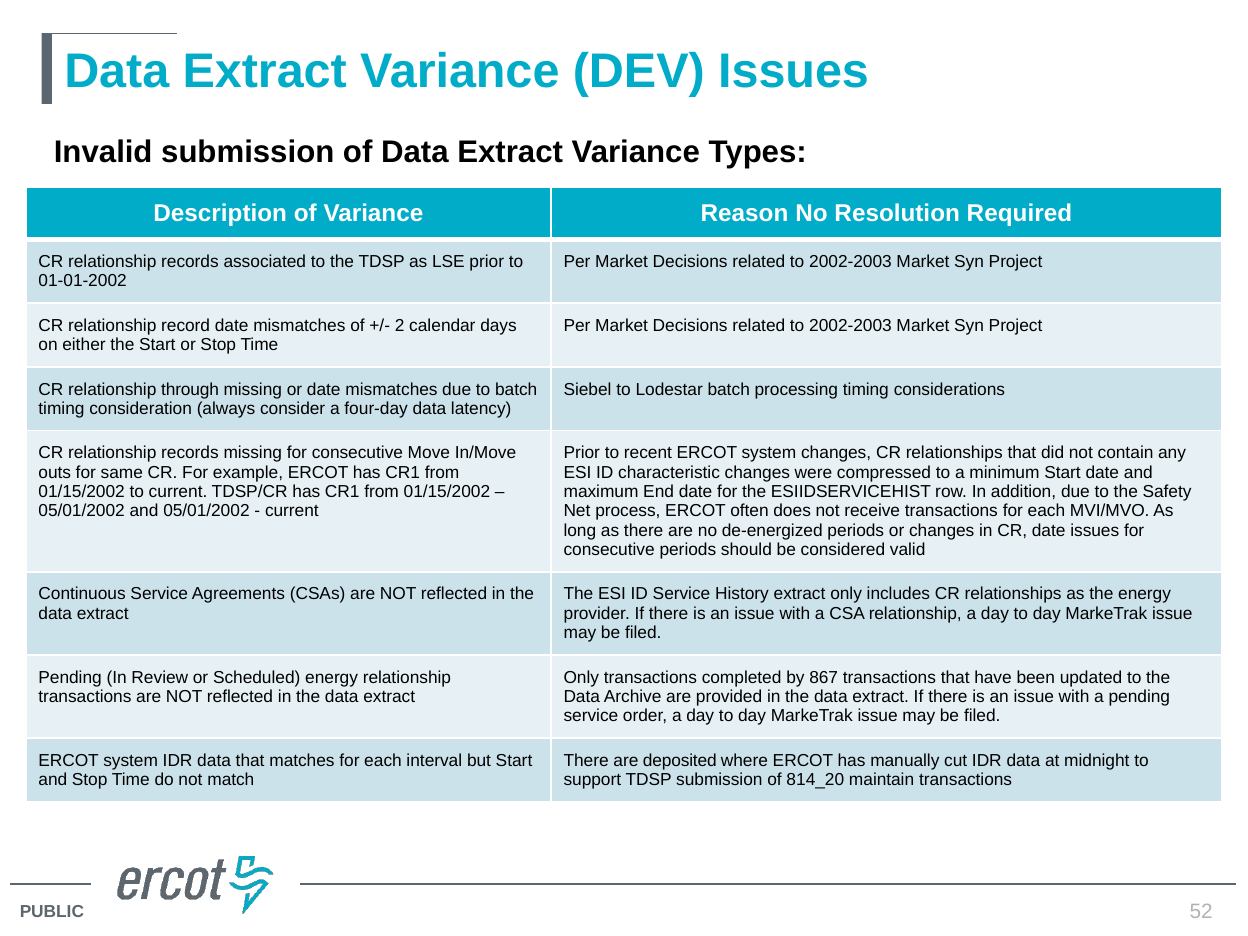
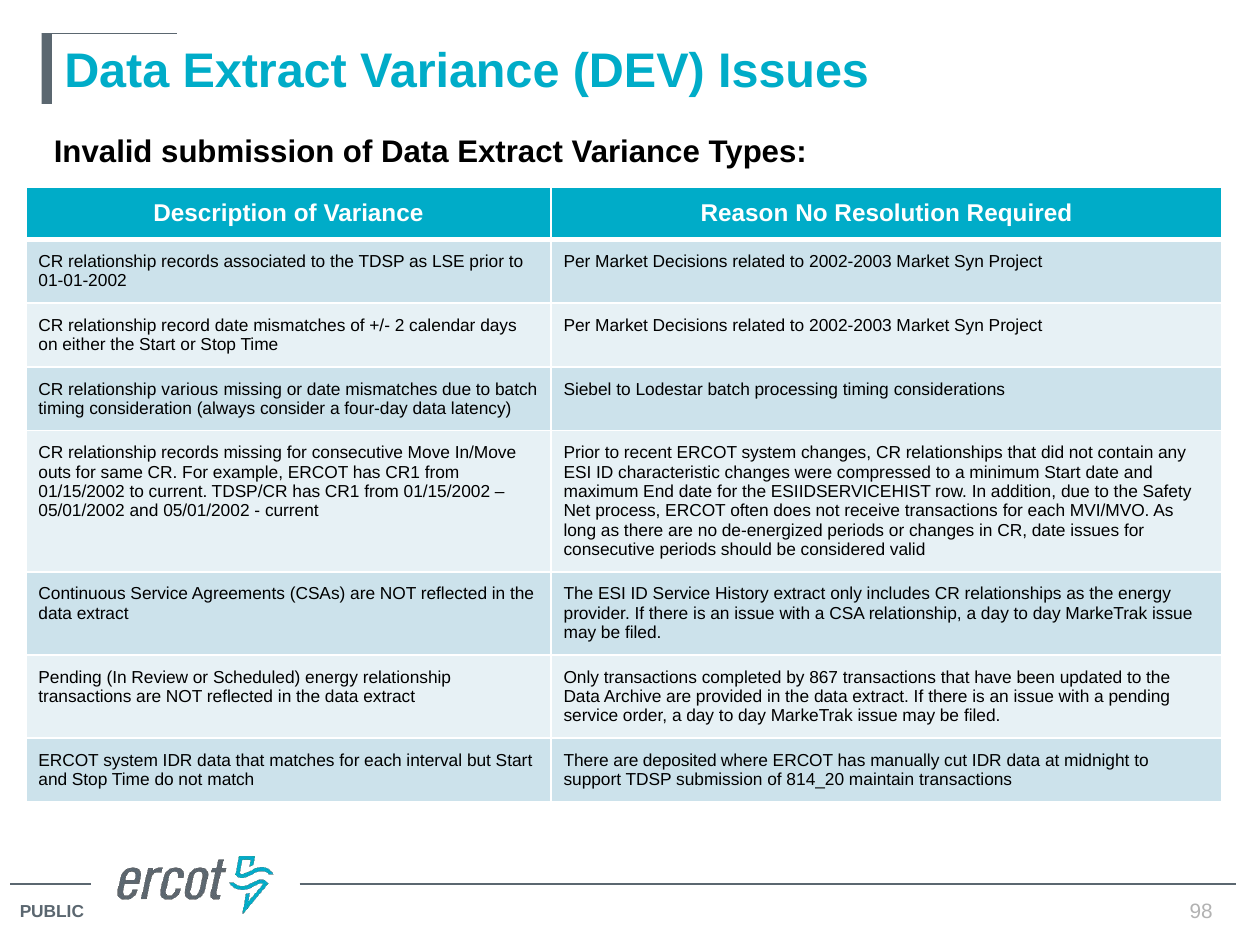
through: through -> various
52: 52 -> 98
